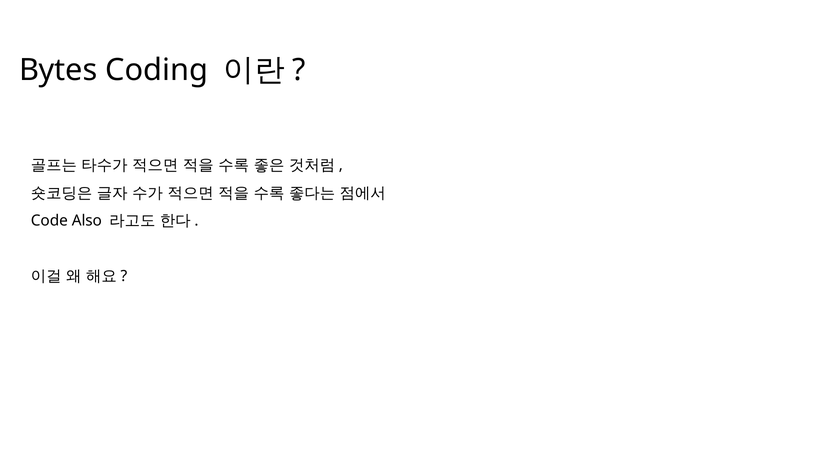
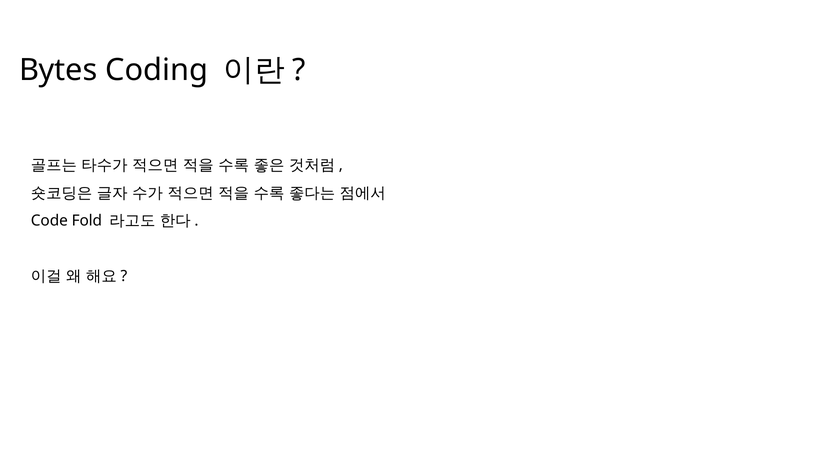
Also: Also -> Fold
